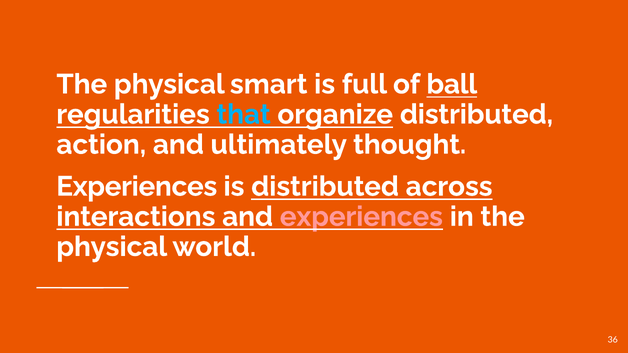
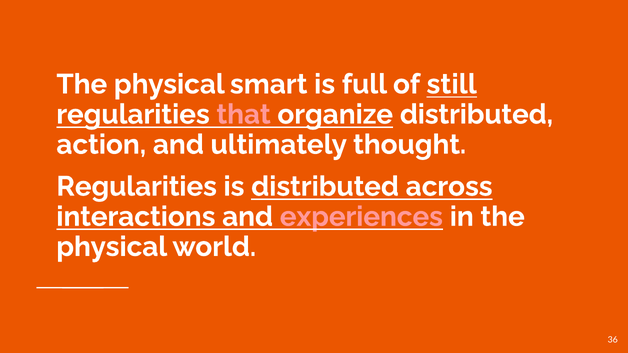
ball: ball -> still
that colour: light blue -> pink
Experiences at (137, 187): Experiences -> Regularities
